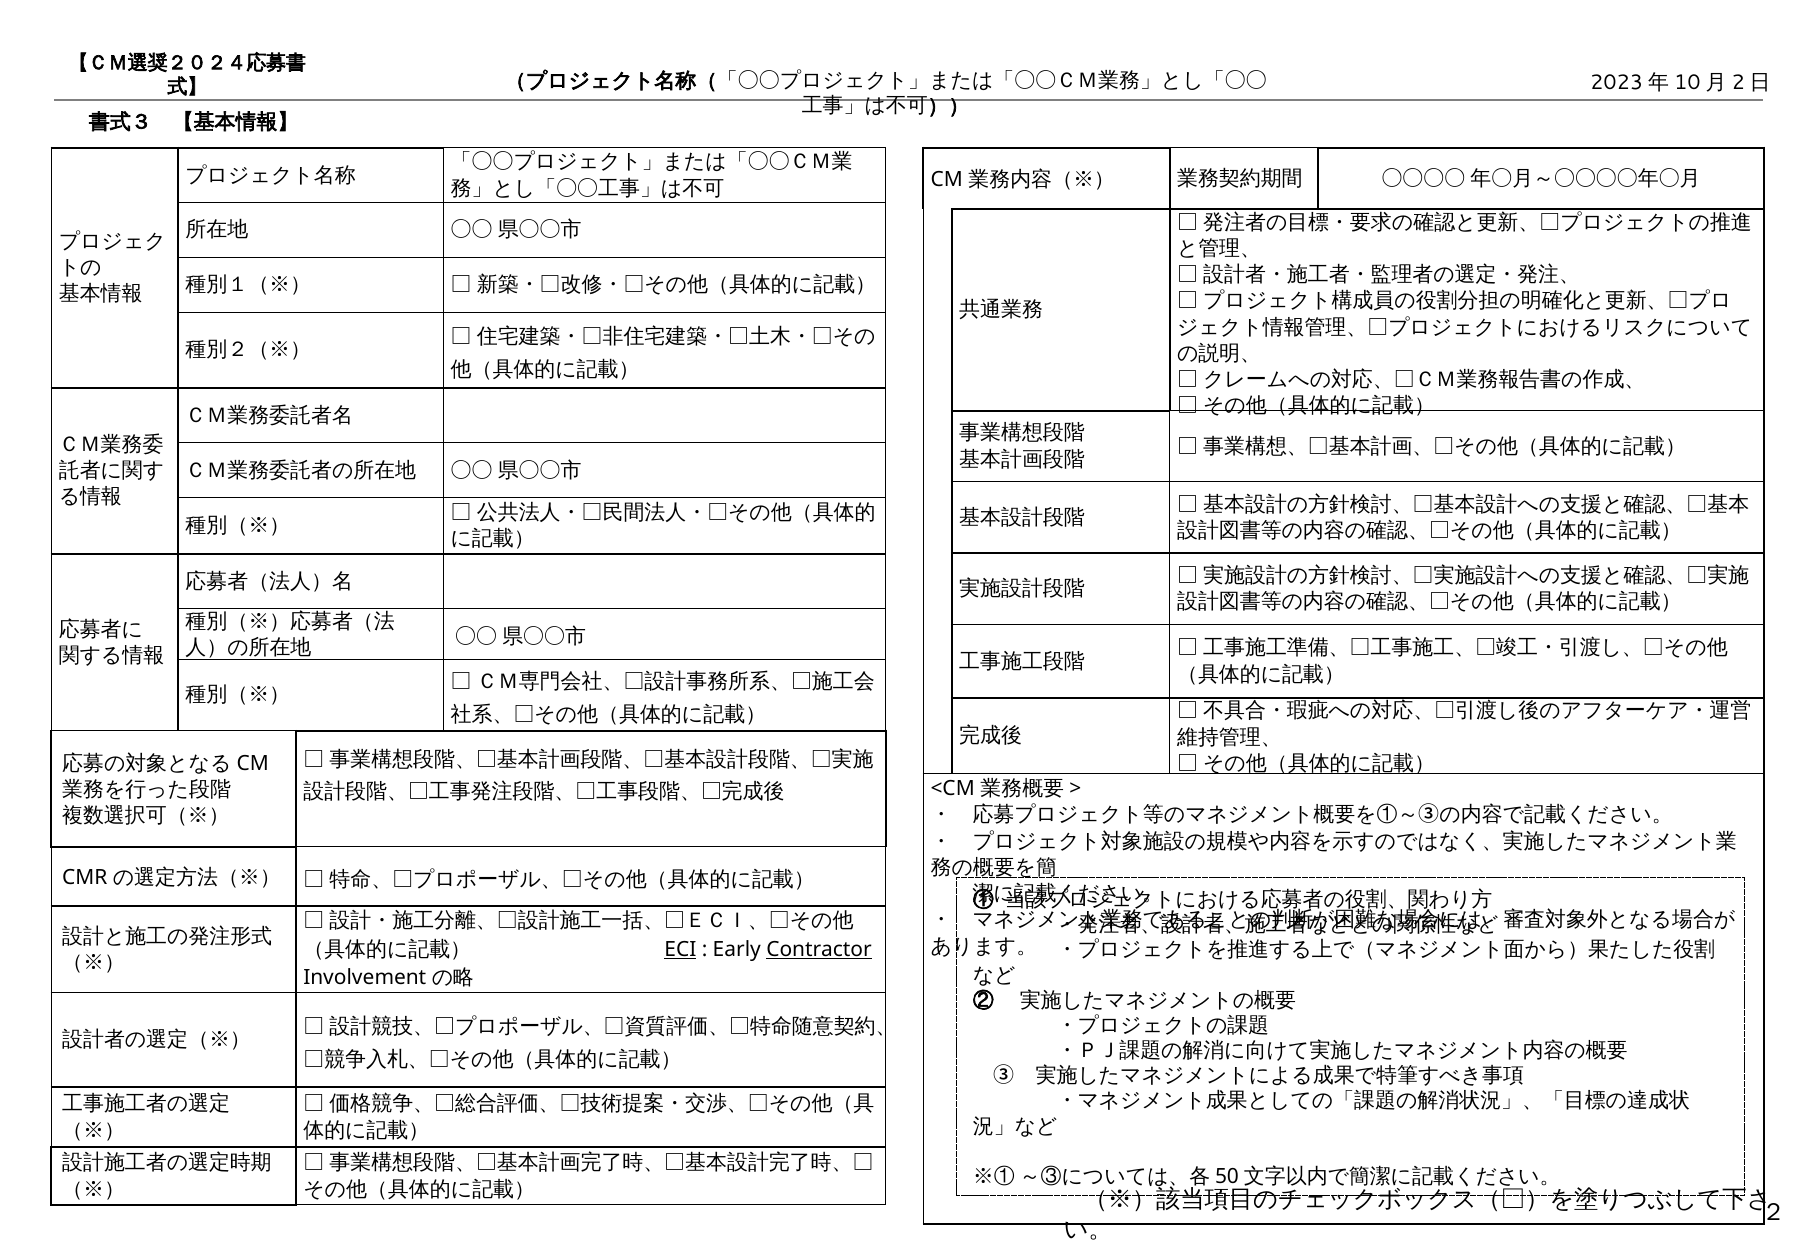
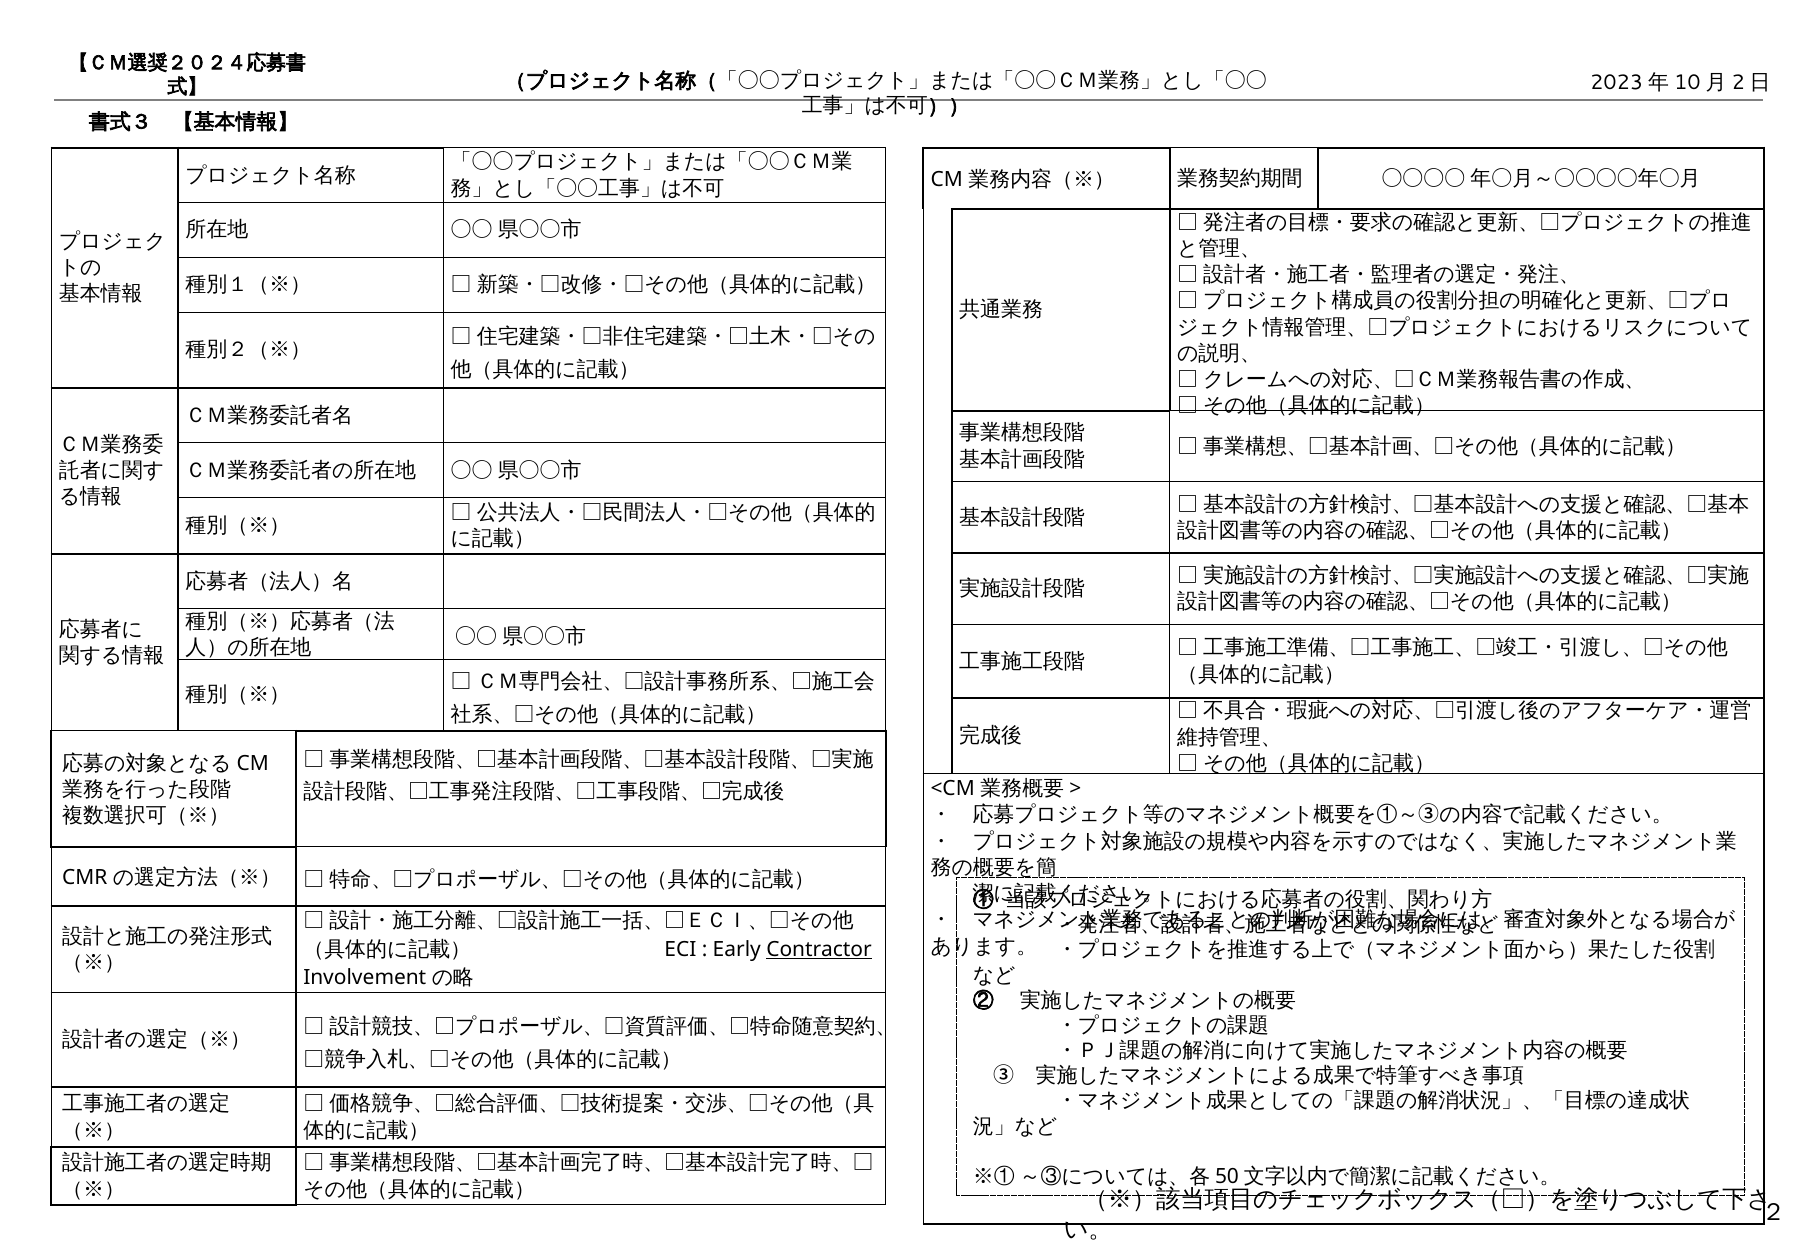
ECI underline: present -> none
